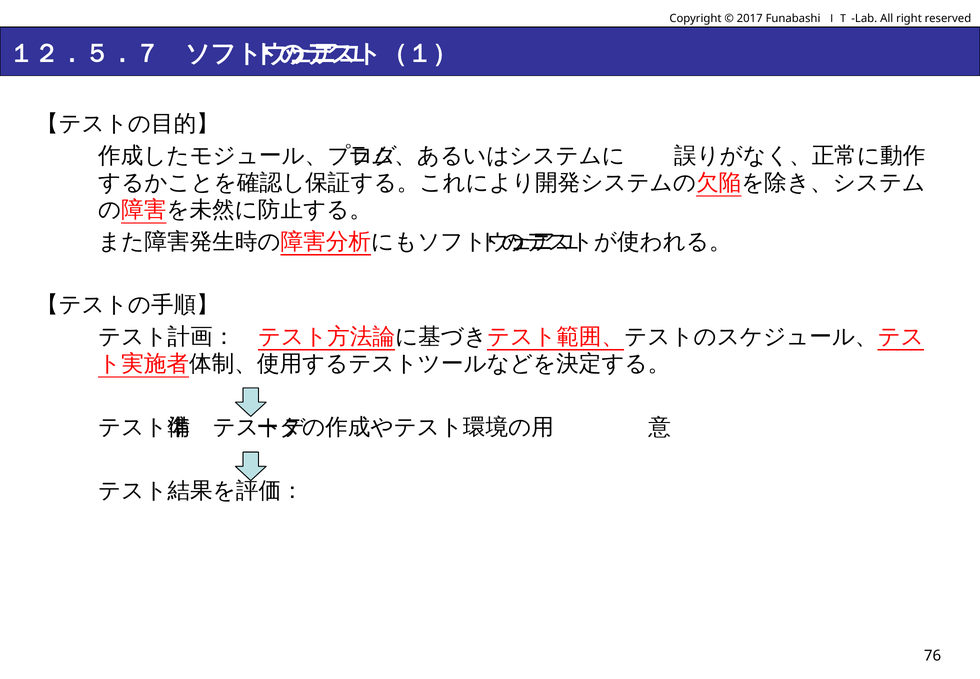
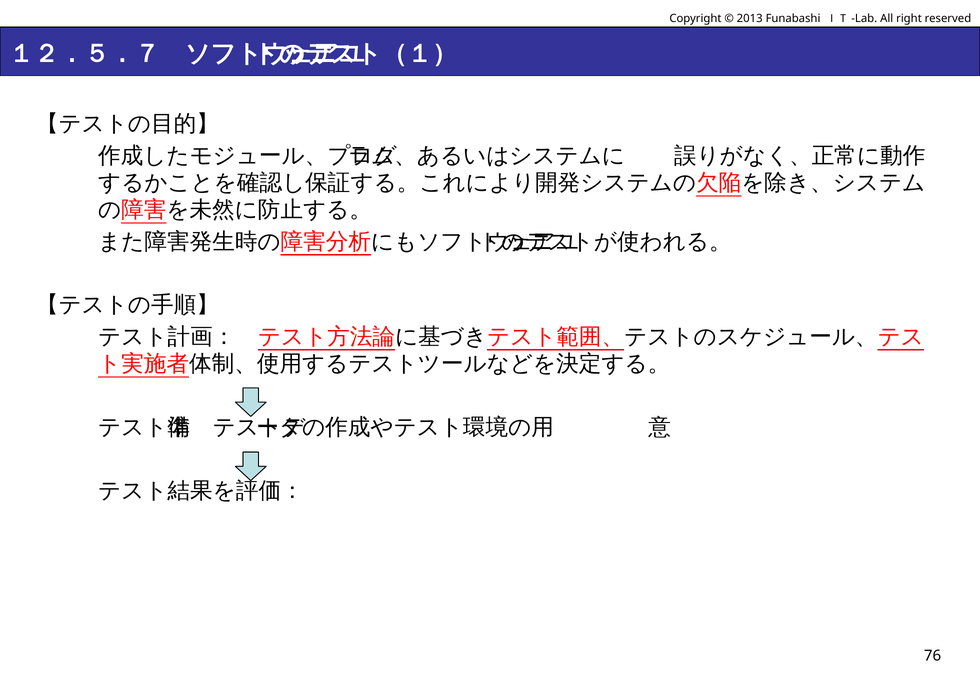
2017: 2017 -> 2013
